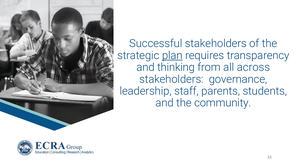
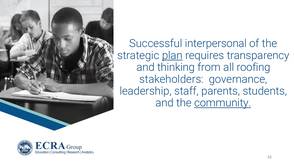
Successful stakeholders: stakeholders -> interpersonal
across: across -> roofing
community underline: none -> present
